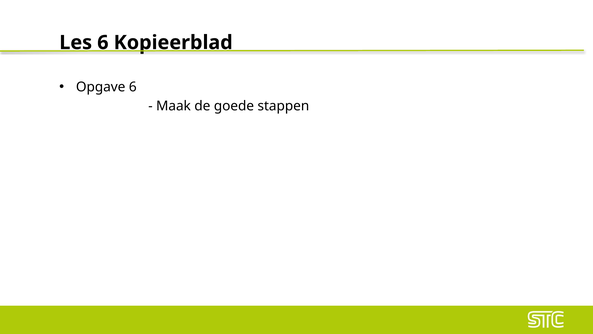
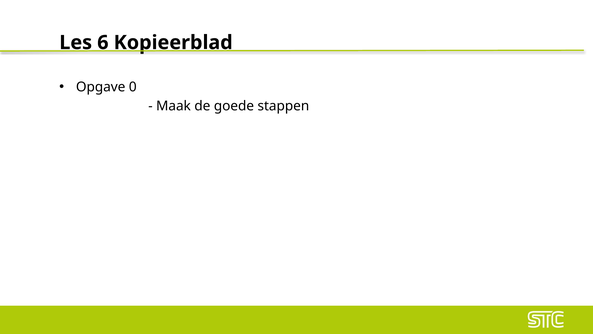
Opgave 6: 6 -> 0
